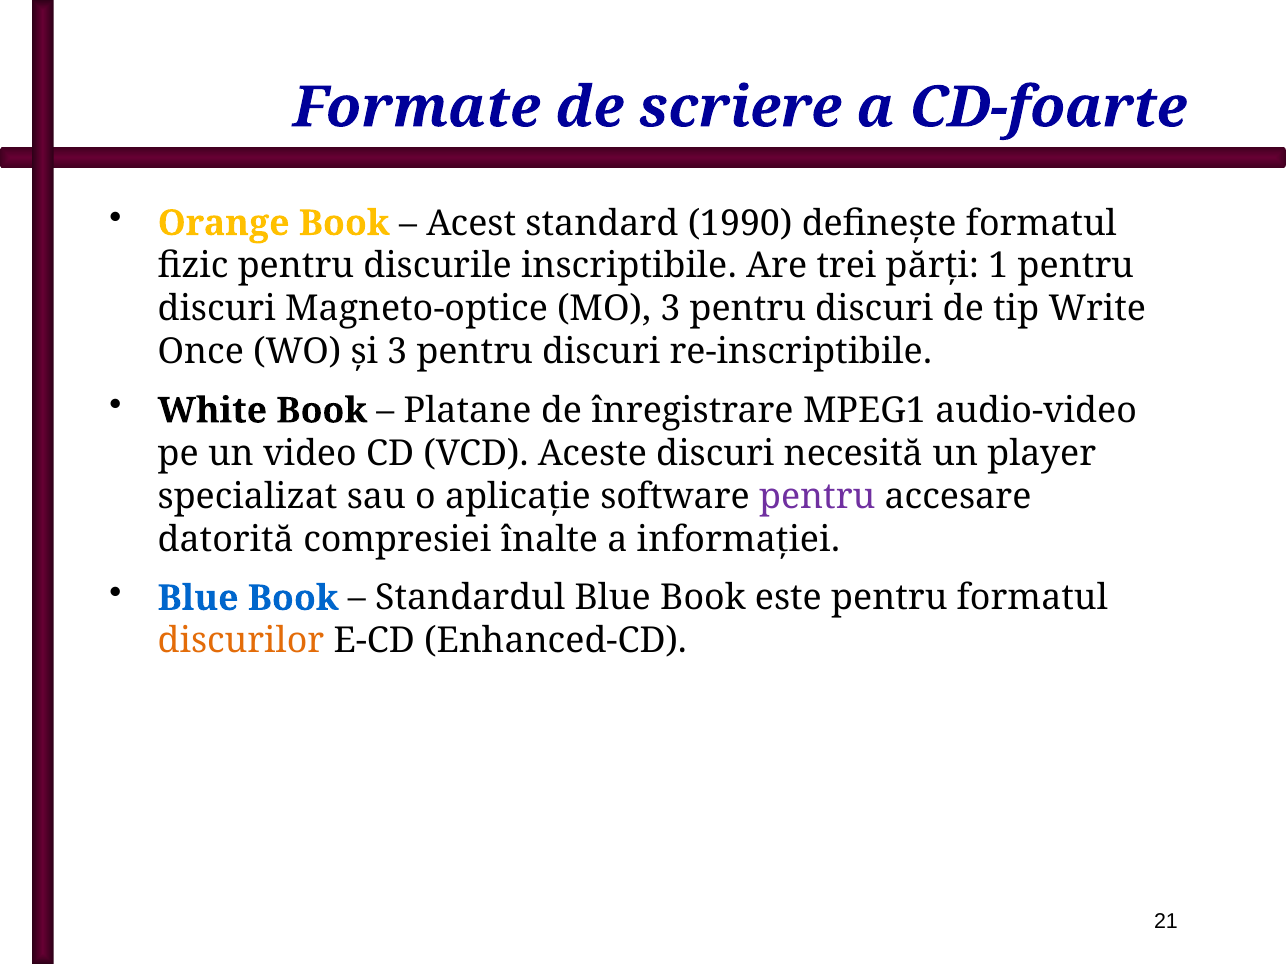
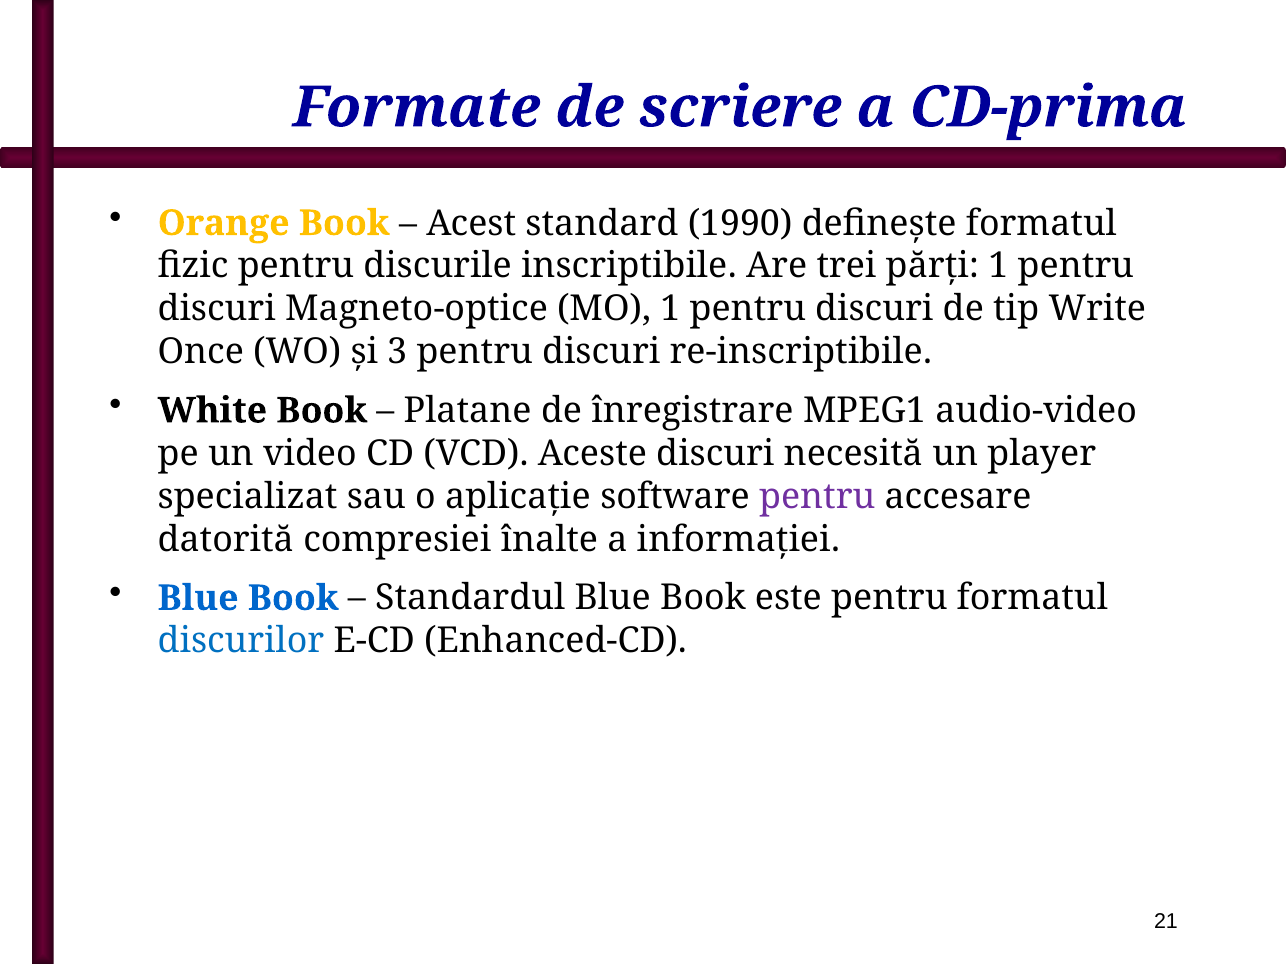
CD-foarte: CD-foarte -> CD-prima
MO 3: 3 -> 1
discurilor colour: orange -> blue
